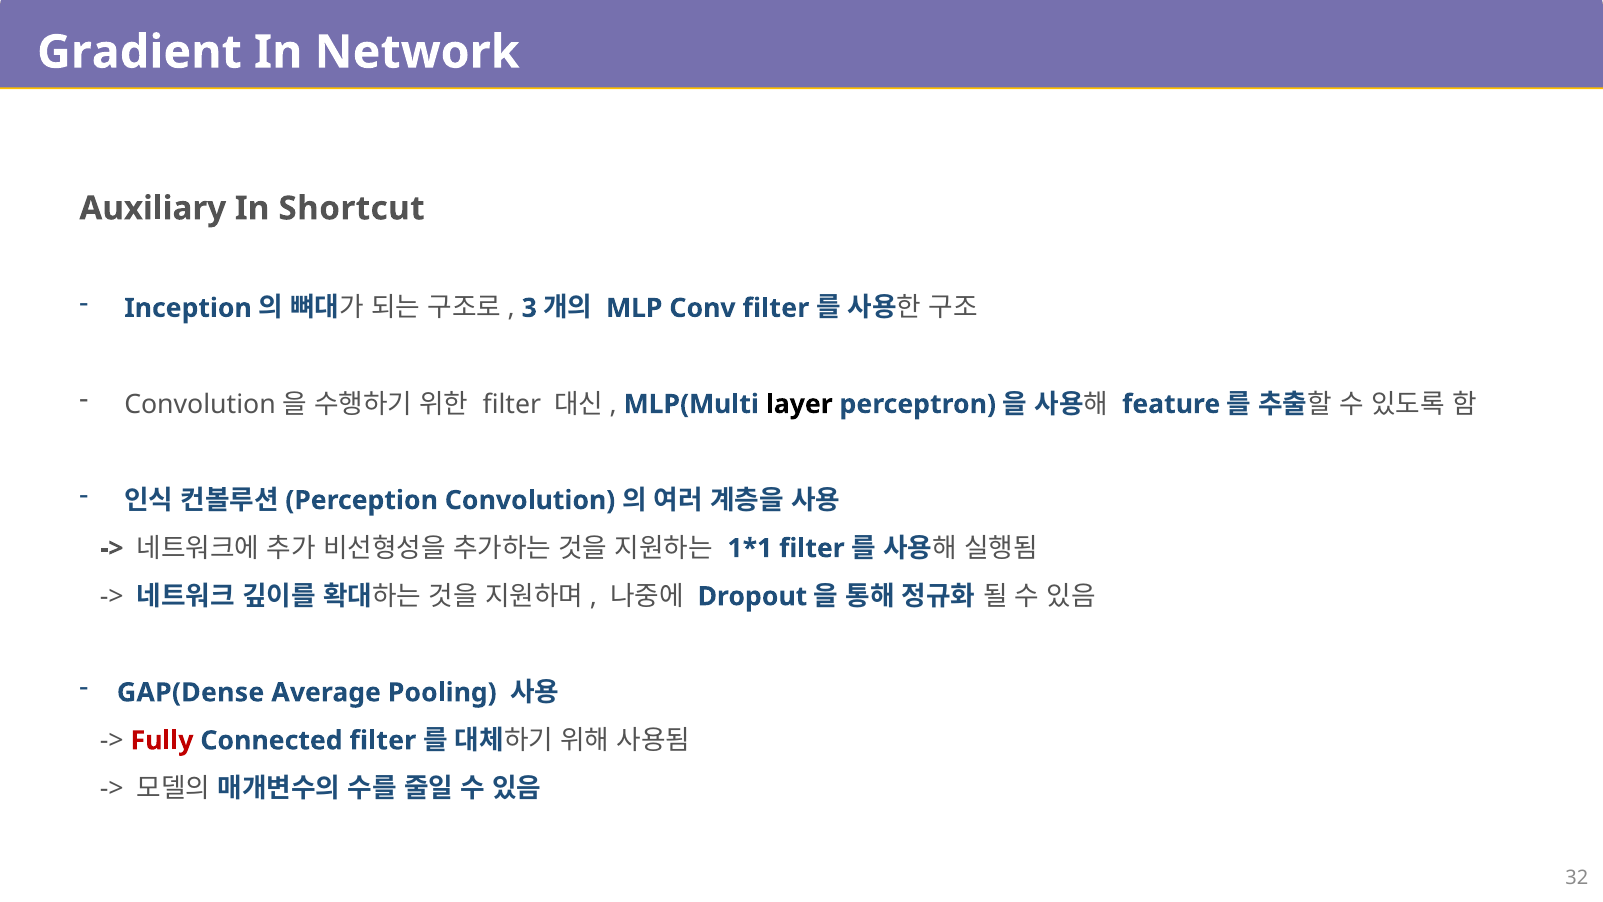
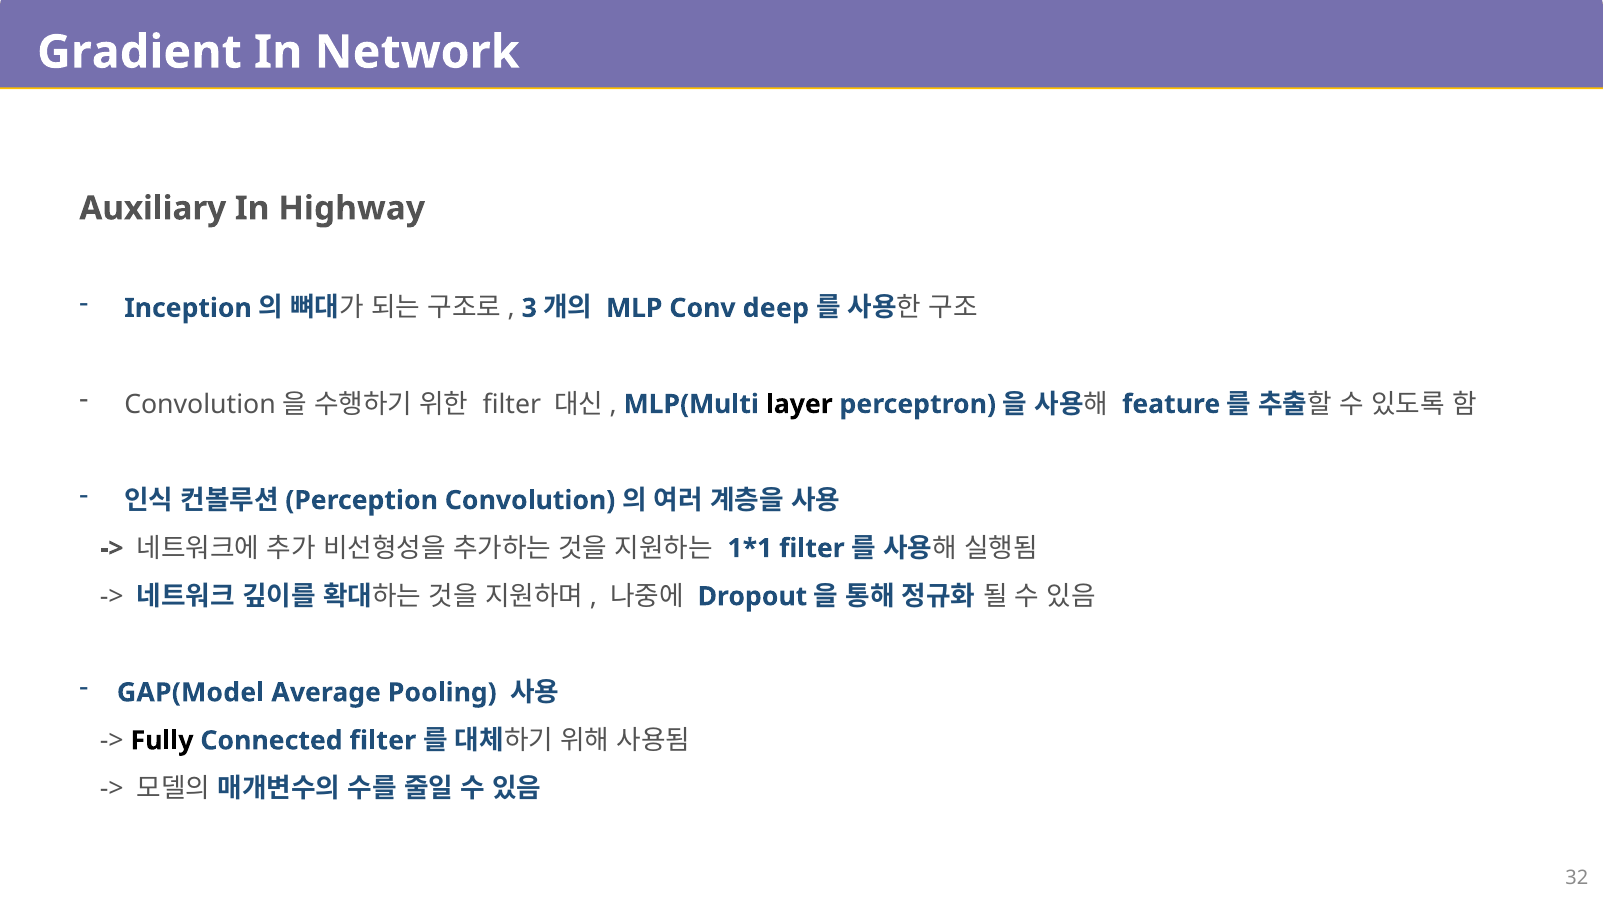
Shortcut: Shortcut -> Highway
Conv filter: filter -> deep
GAP(Dense: GAP(Dense -> GAP(Model
Fully colour: red -> black
